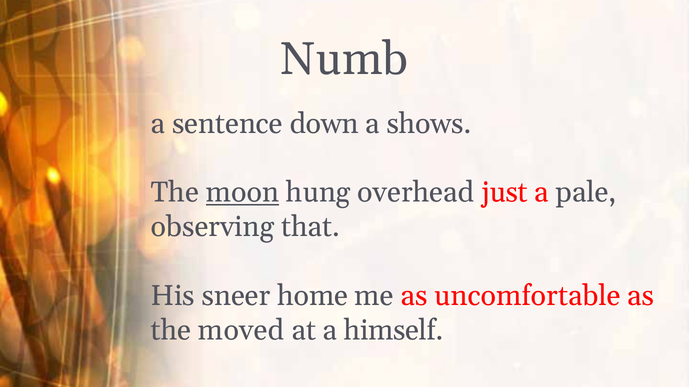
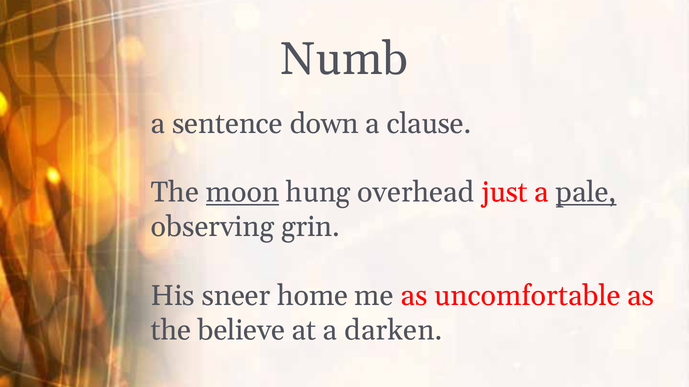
shows: shows -> clause
pale underline: none -> present
that: that -> grin
moved: moved -> believe
himself: himself -> darken
